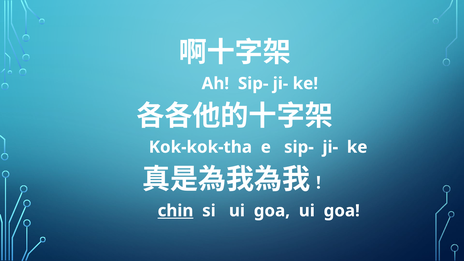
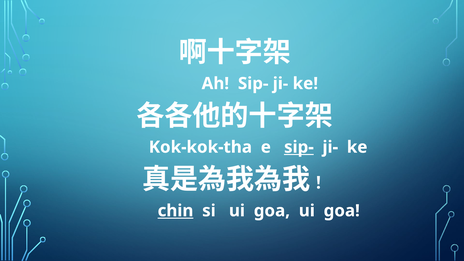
sip- at (299, 147) underline: none -> present
